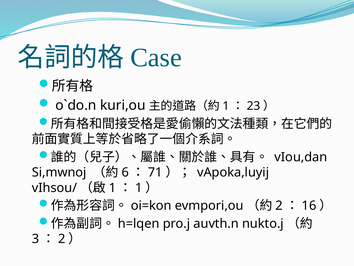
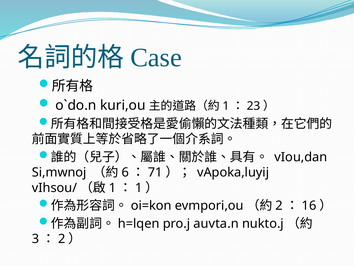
auvth.n: auvth.n -> auvta.n
